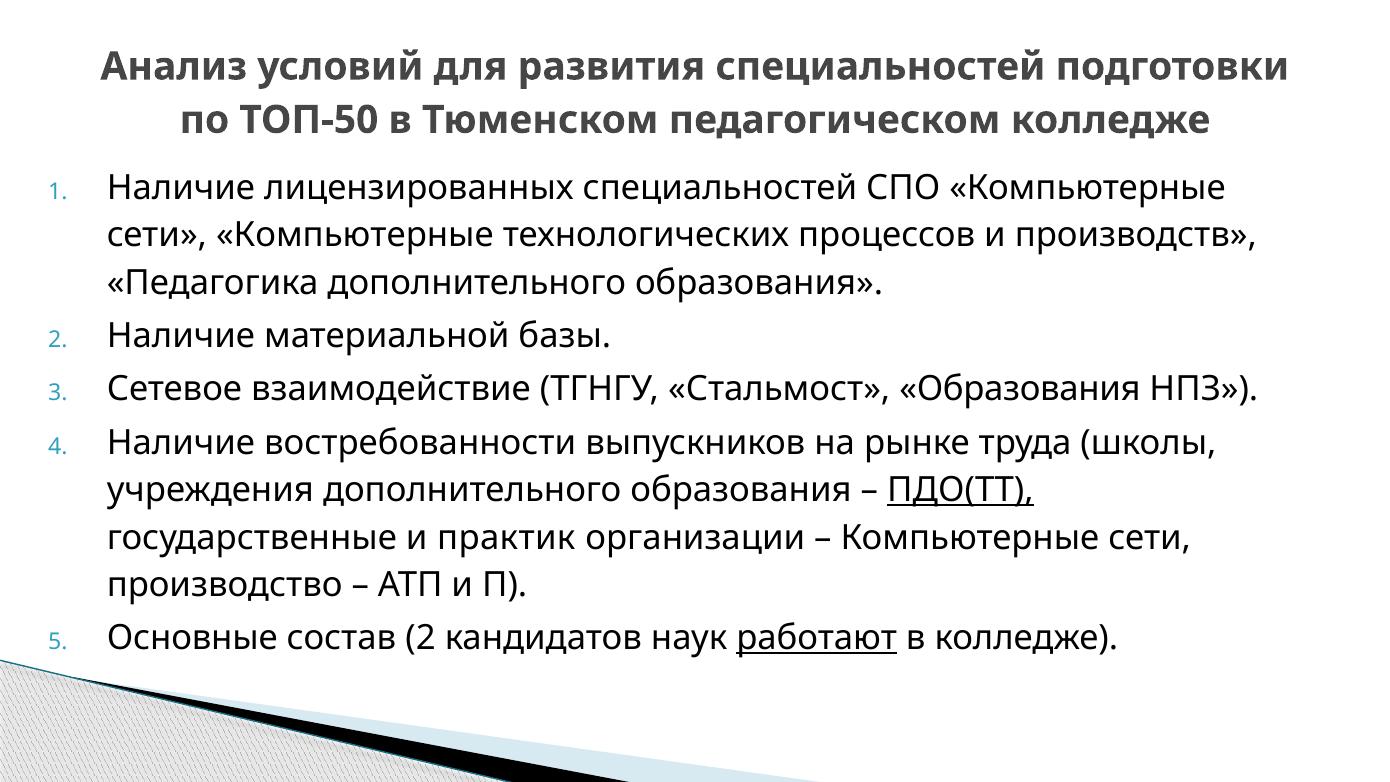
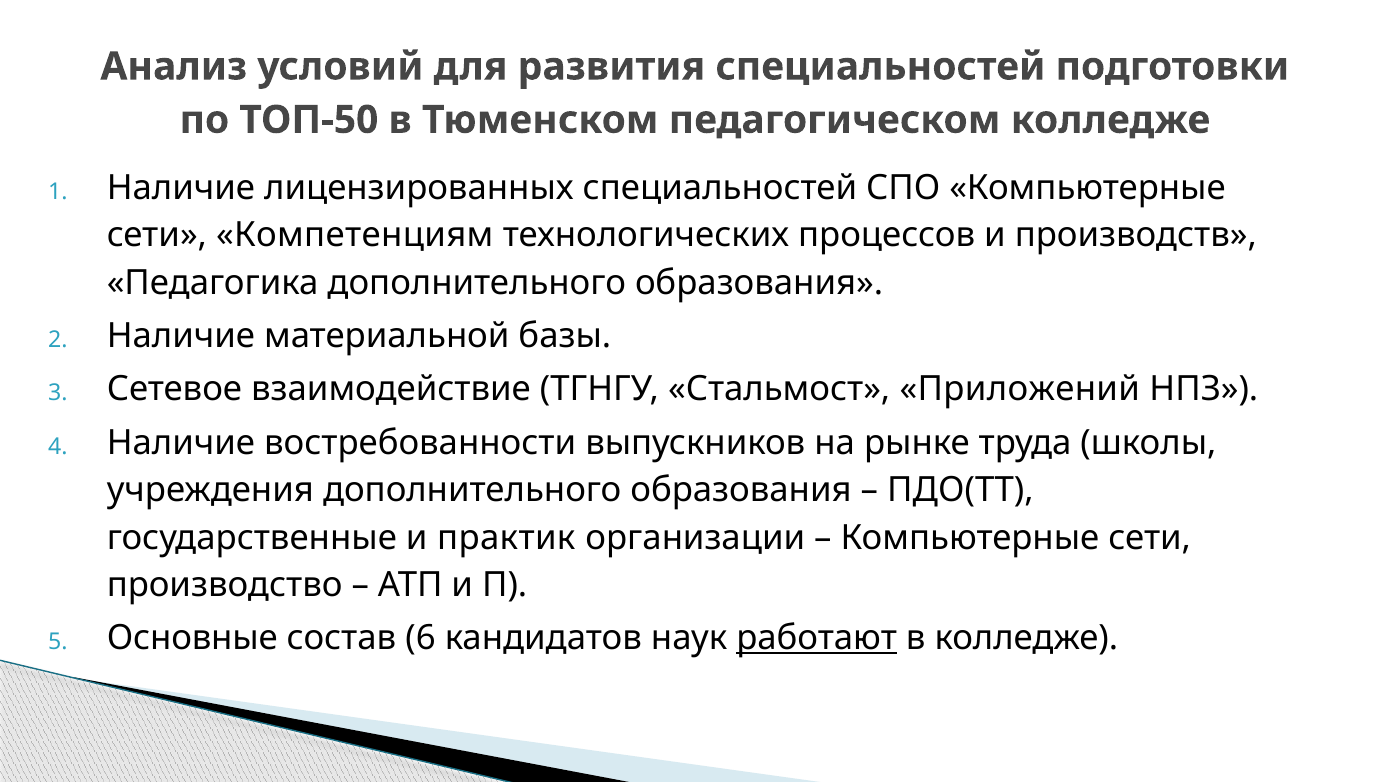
сети Компьютерные: Компьютерные -> Компетенциям
Стальмост Образования: Образования -> Приложений
ПДО(ТТ underline: present -> none
состав 2: 2 -> 6
